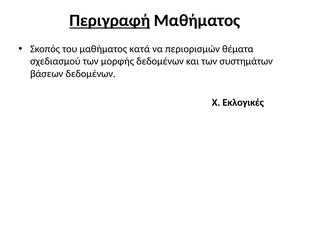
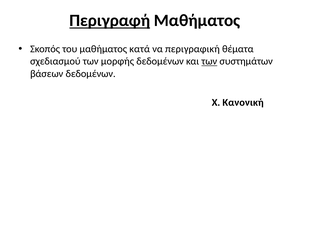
περιορισμών: περιορισμών -> περιγραφική
των at (209, 61) underline: none -> present
Εκλογικές: Εκλογικές -> Κανονική
